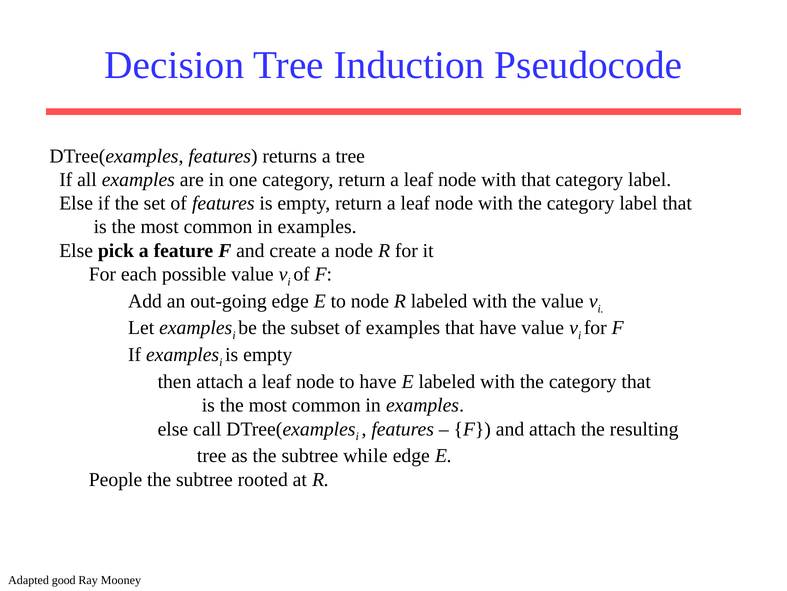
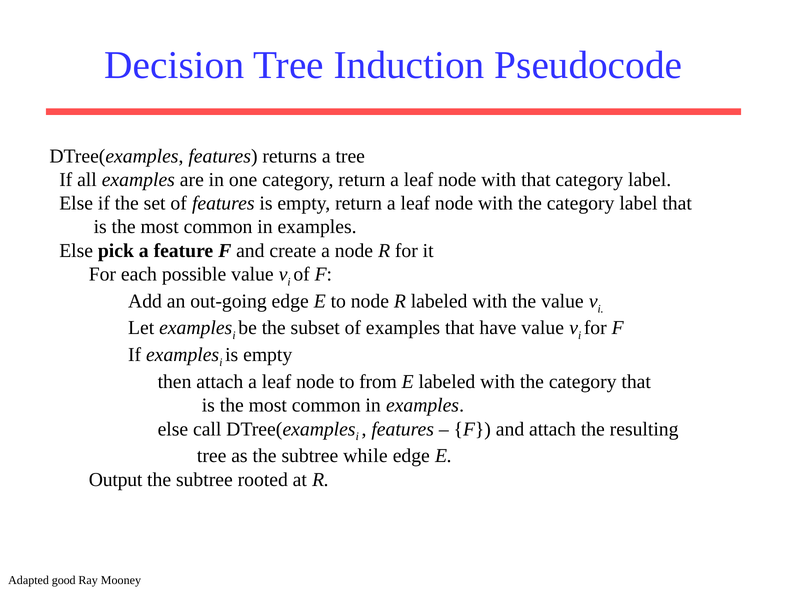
to have: have -> from
People: People -> Output
